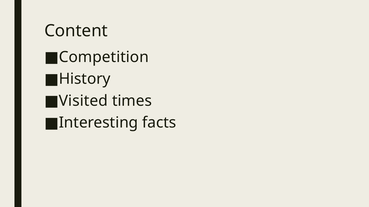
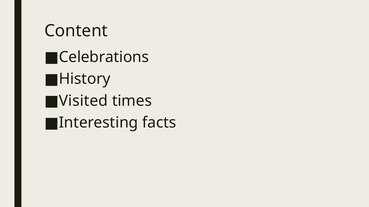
Competition: Competition -> Celebrations
